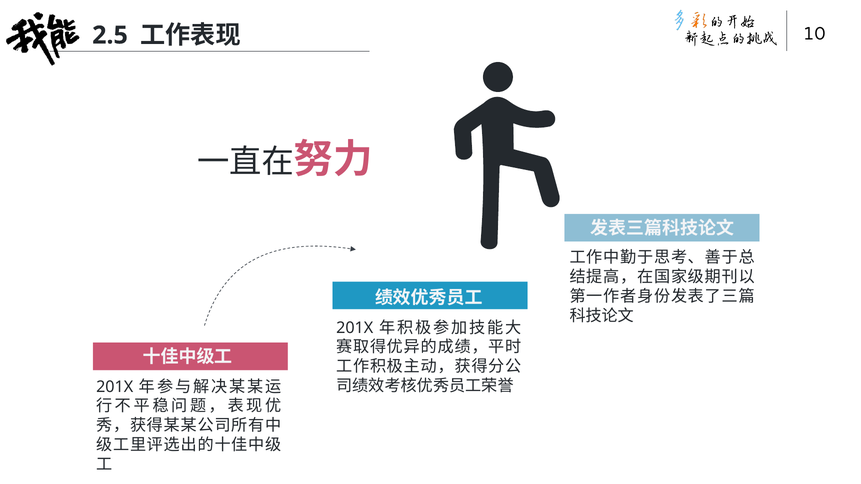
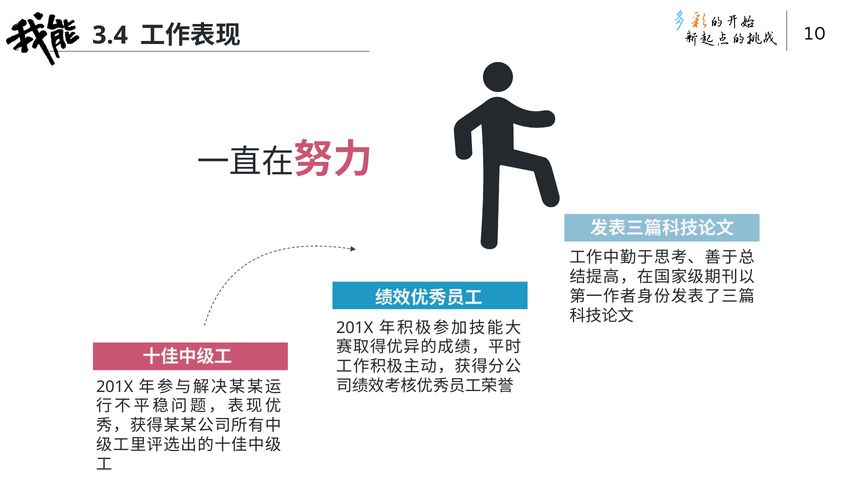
2.5: 2.5 -> 3.4
